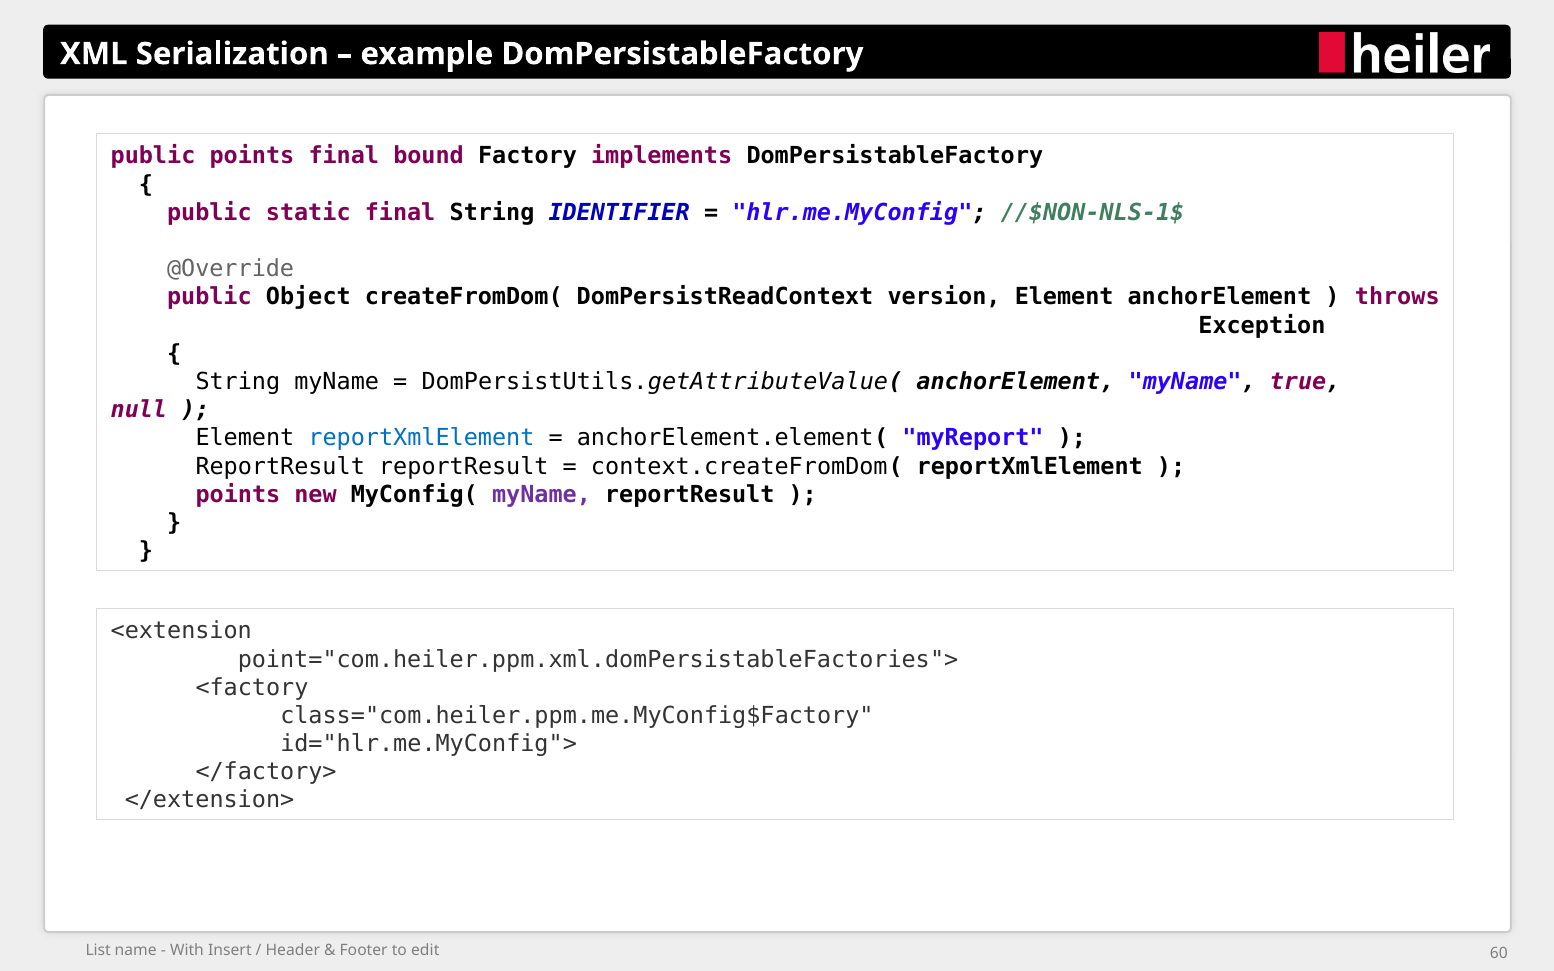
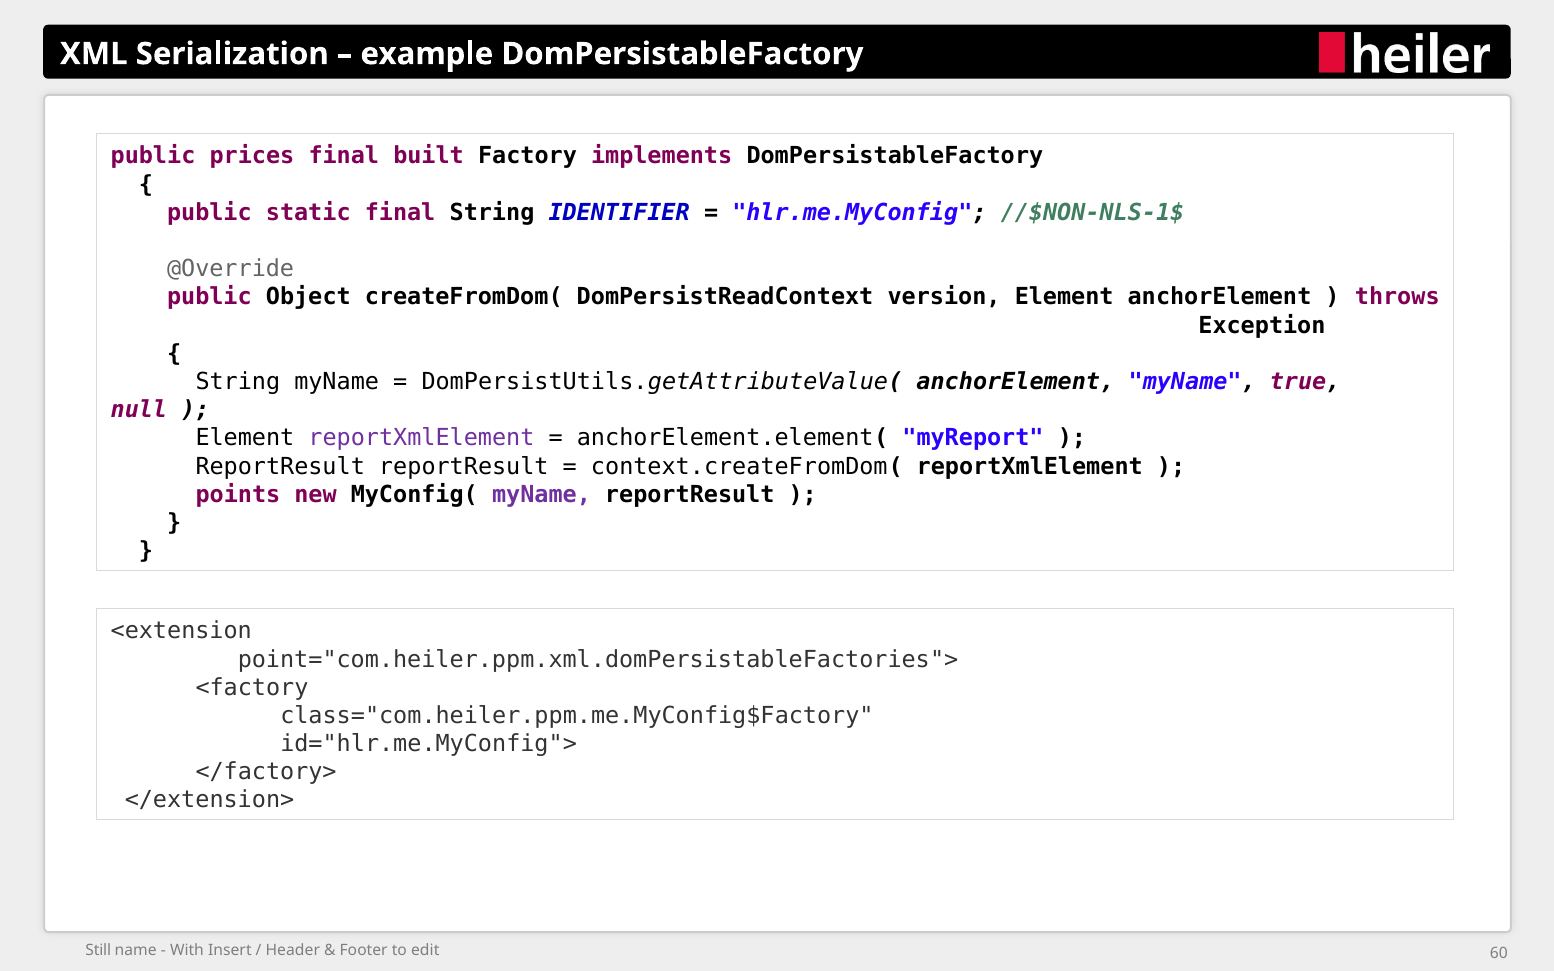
public points: points -> prices
bound: bound -> built
reportXmlElement at (421, 438) colour: blue -> purple
List: List -> Still
